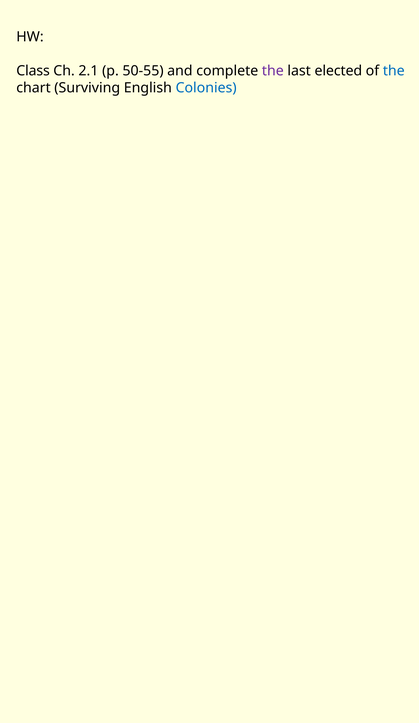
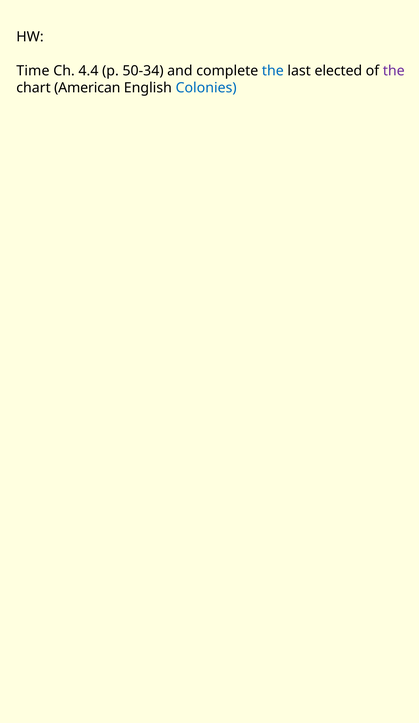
Class: Class -> Time
2.1: 2.1 -> 4.4
50-55: 50-55 -> 50-34
the at (273, 71) colour: purple -> blue
the at (394, 71) colour: blue -> purple
Surviving: Surviving -> American
